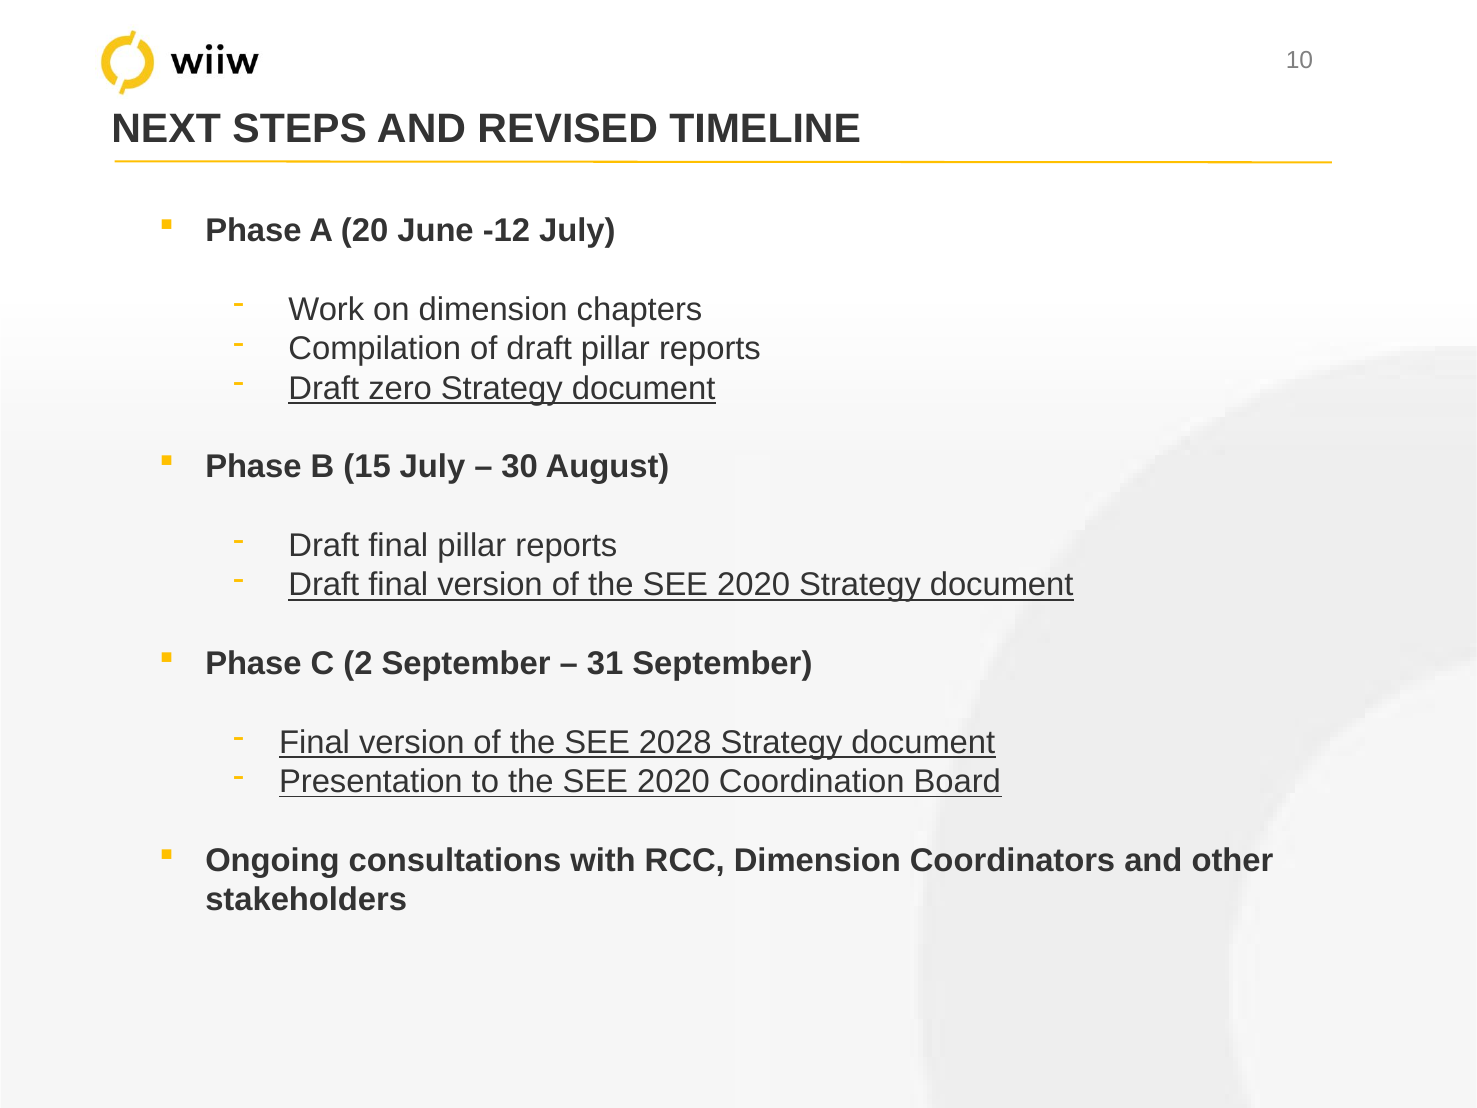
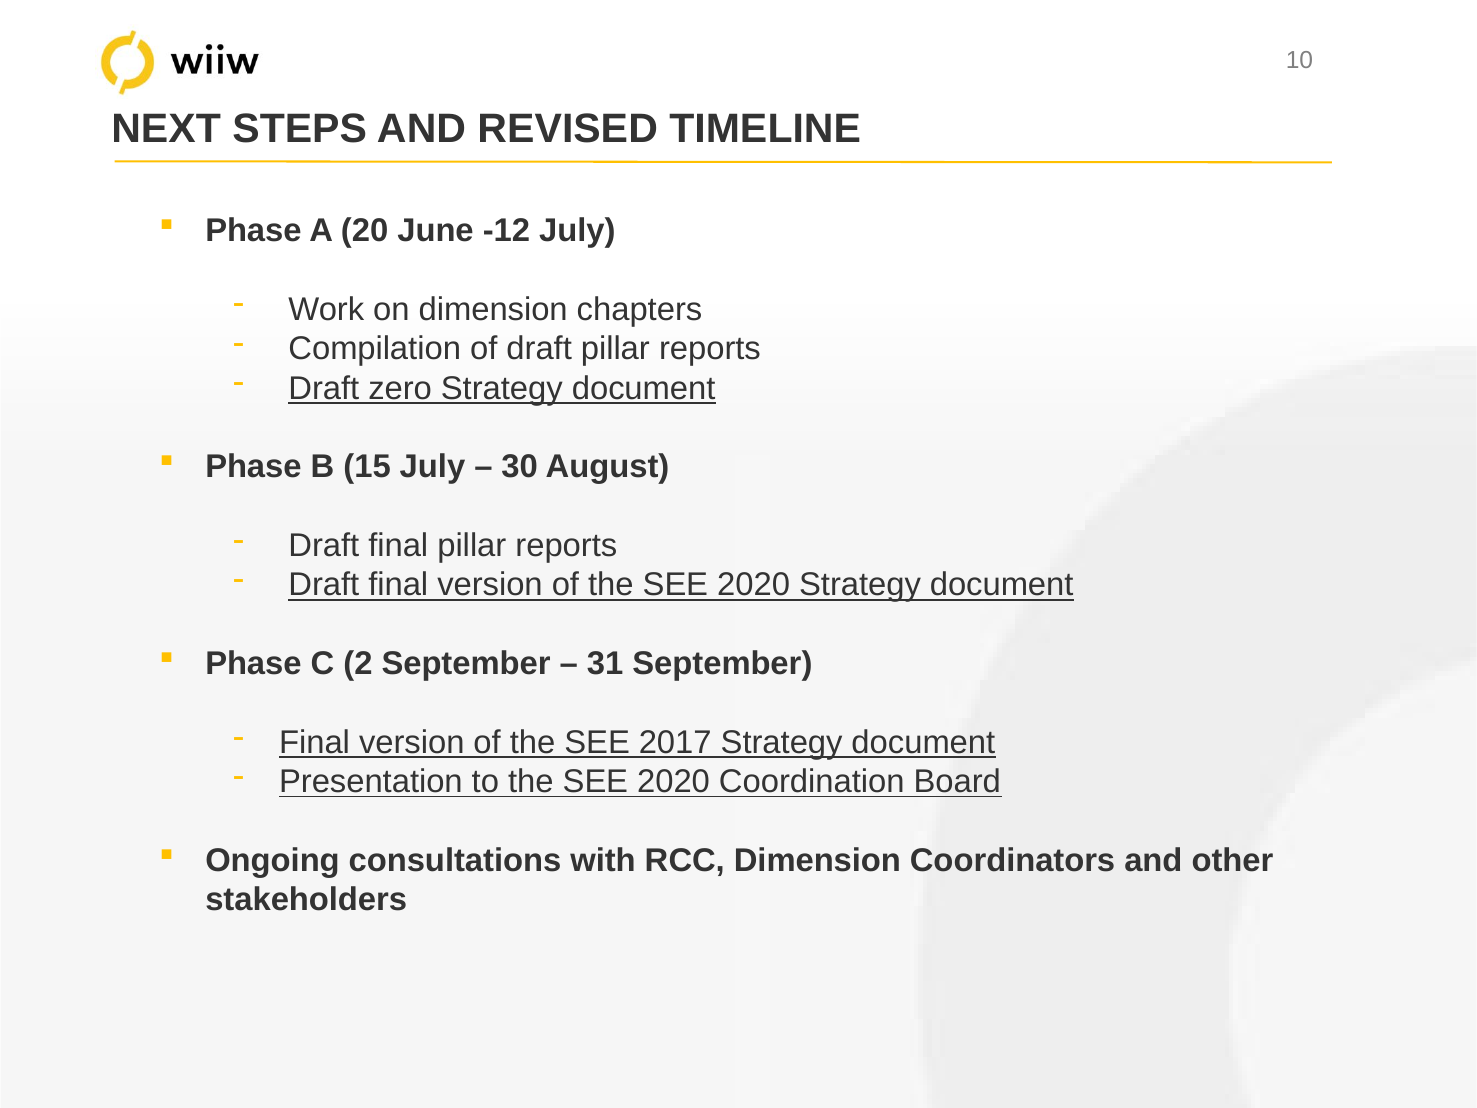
2028: 2028 -> 2017
